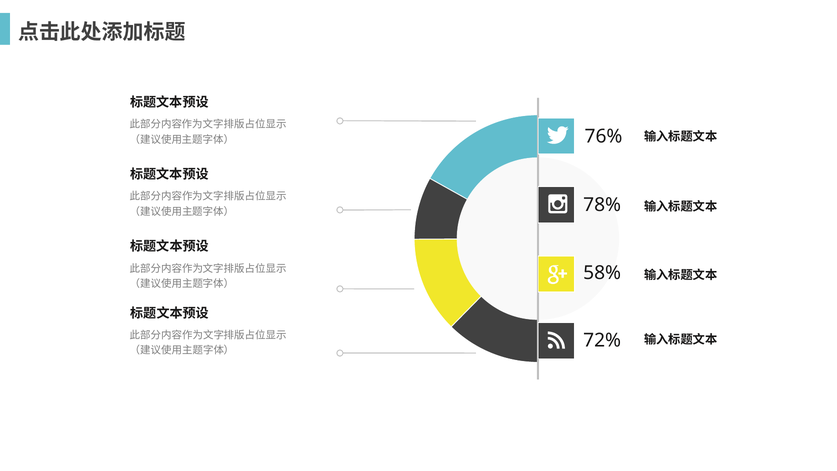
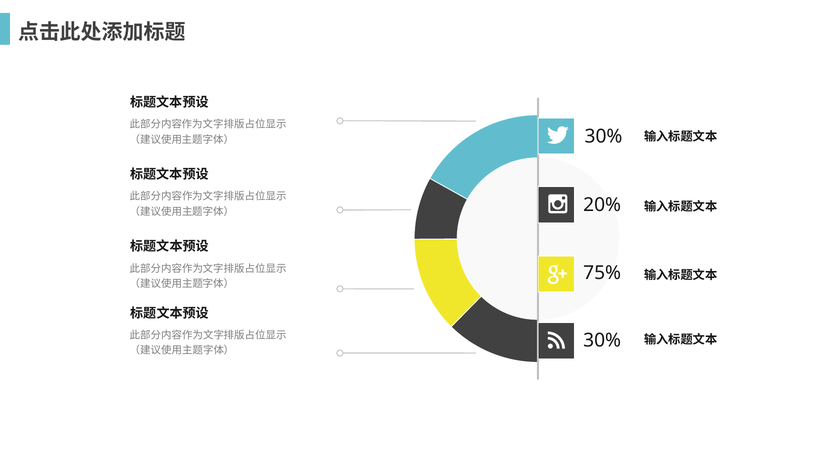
76% at (604, 136): 76% -> 30%
78%: 78% -> 20%
58%: 58% -> 75%
72% at (602, 340): 72% -> 30%
